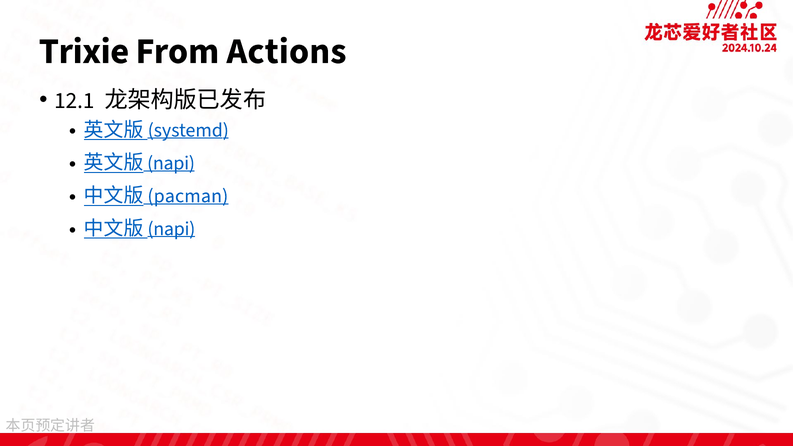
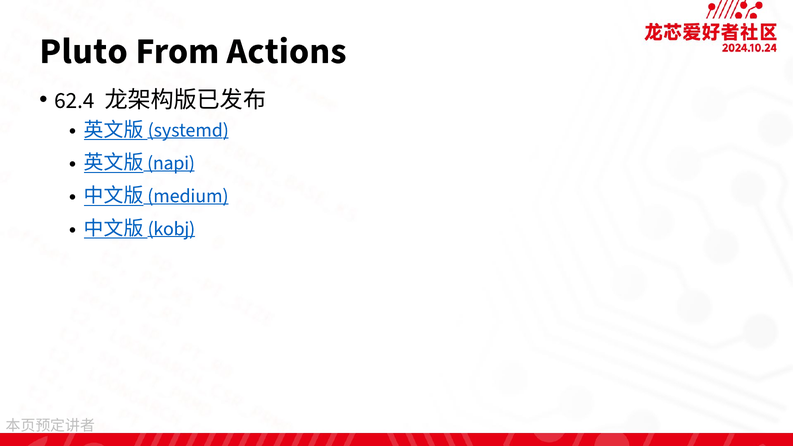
Trixie: Trixie -> Pluto
12.1: 12.1 -> 62.4
pacman: pacman -> medium
napi at (171, 229): napi -> kobj
